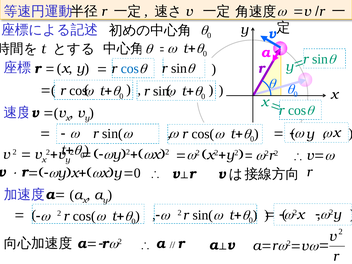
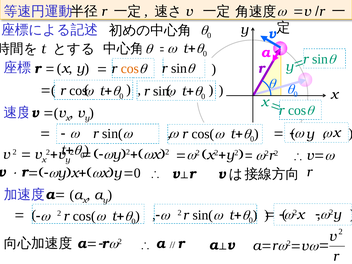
cos at (130, 69) colour: blue -> orange
